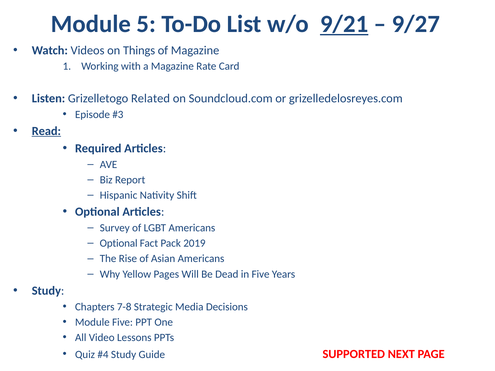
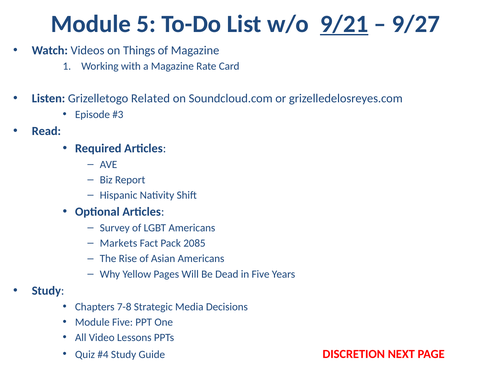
Read underline: present -> none
Optional at (119, 243): Optional -> Markets
2019: 2019 -> 2085
SUPPORTED: SUPPORTED -> DISCRETION
